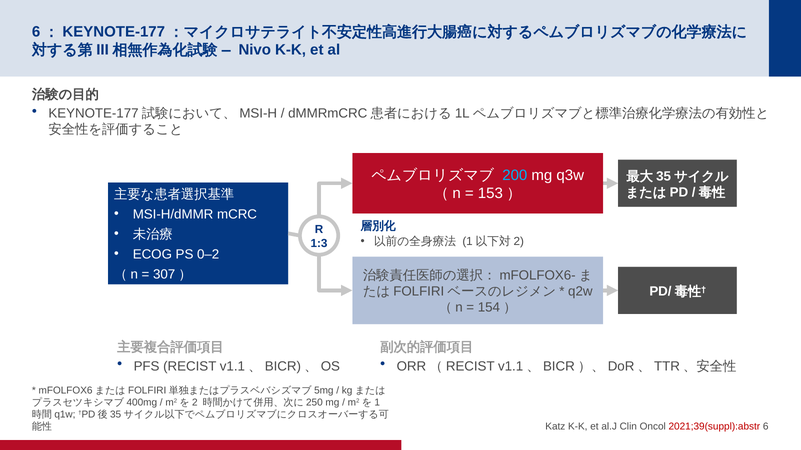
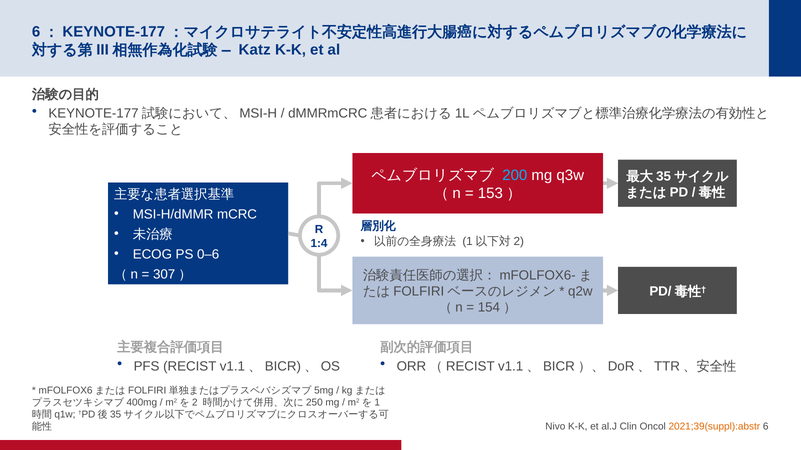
Nivo: Nivo -> Katz
1:3: 1:3 -> 1:4
0–2: 0–2 -> 0–6
Katz: Katz -> Nivo
2021;39(suppl):abstr colour: red -> orange
